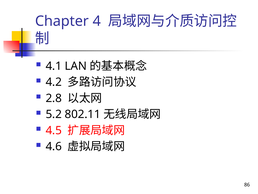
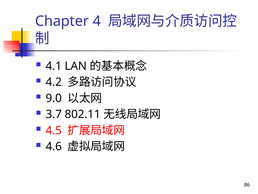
2.8: 2.8 -> 9.0
5.2: 5.2 -> 3.7
